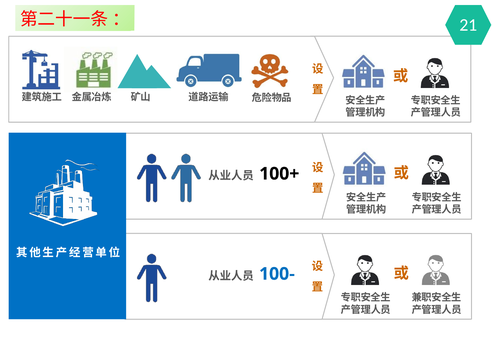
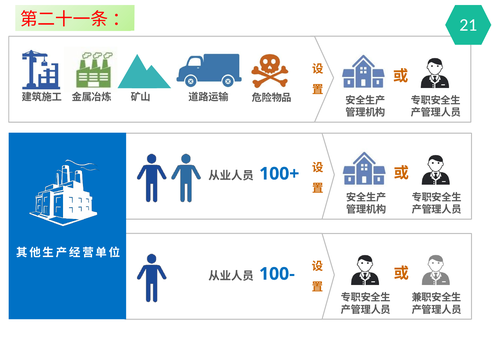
100+ colour: black -> blue
